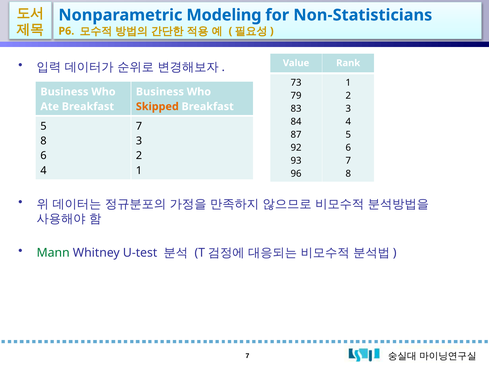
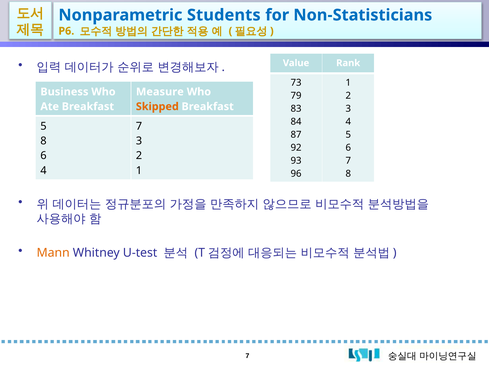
Modeling: Modeling -> Students
Business at (160, 92): Business -> Measure
Mann colour: green -> orange
